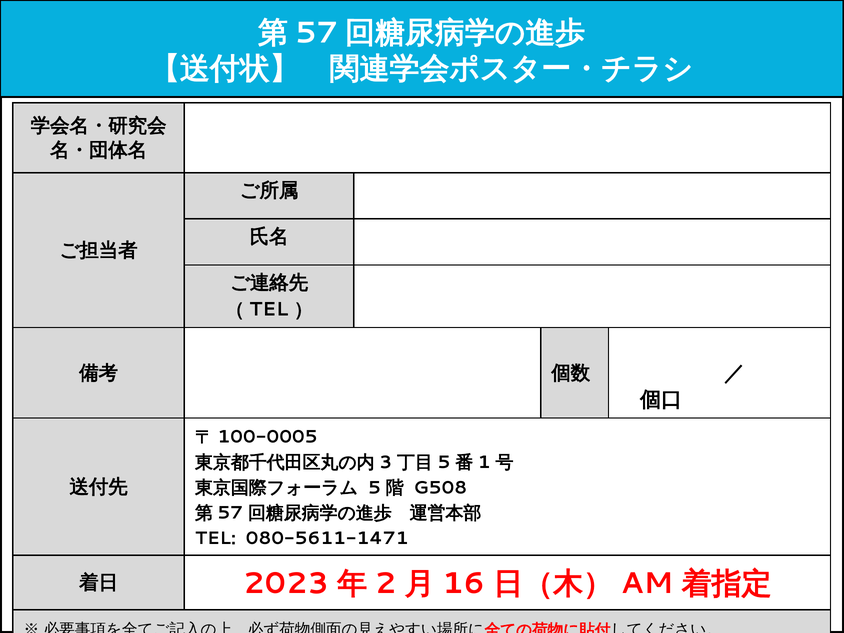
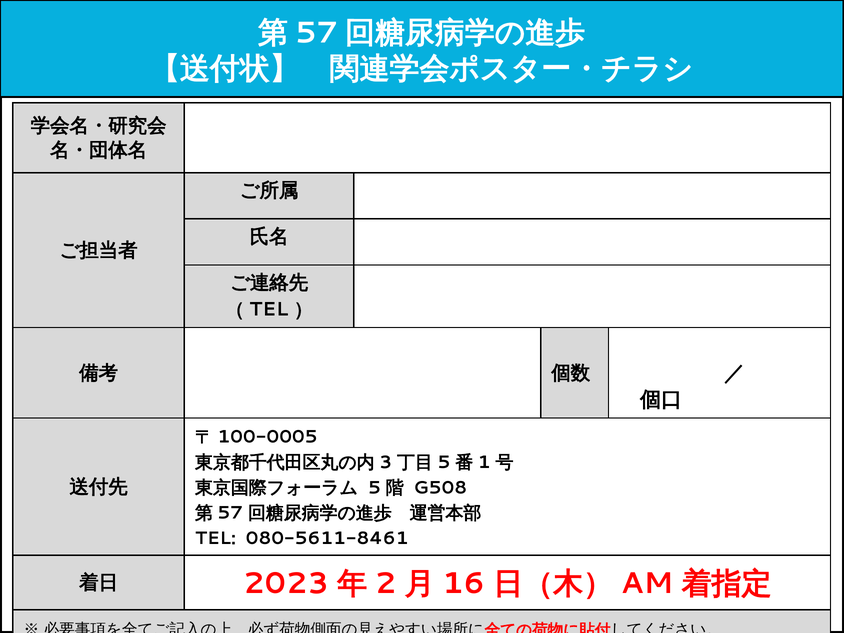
080-5611-1471: 080-5611-1471 -> 080-5611-8461
